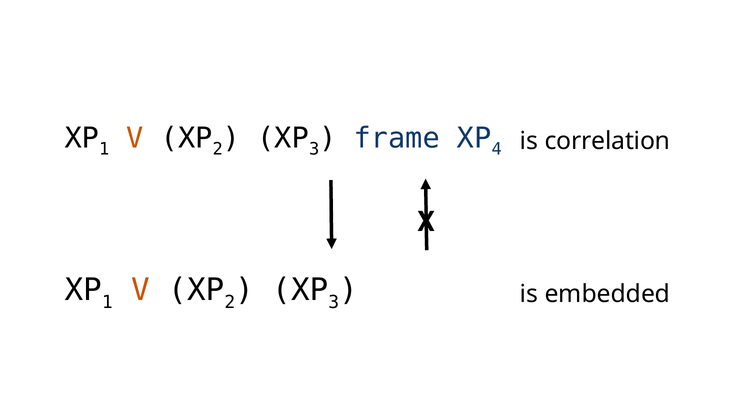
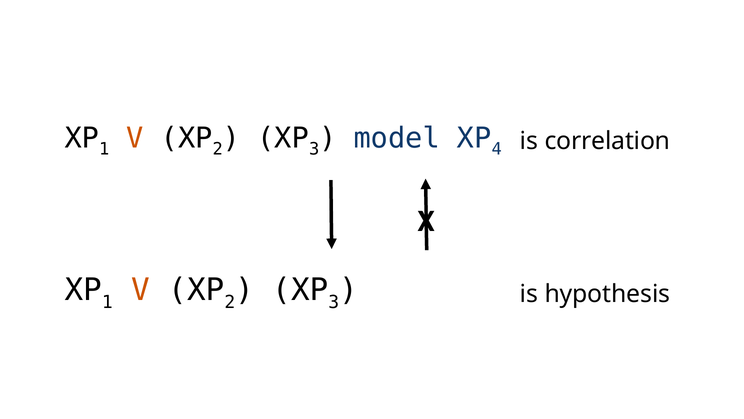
frame: frame -> model
embedded: embedded -> hypothesis
